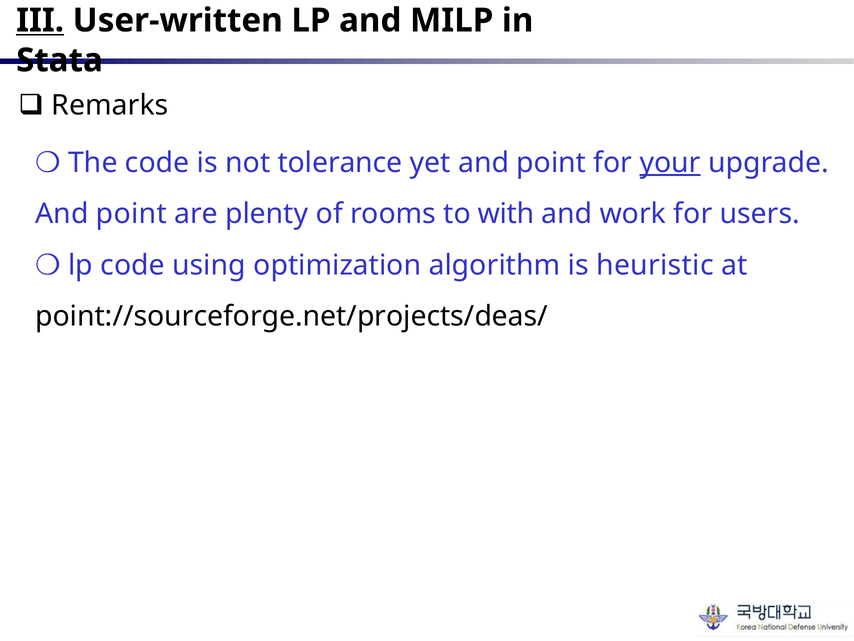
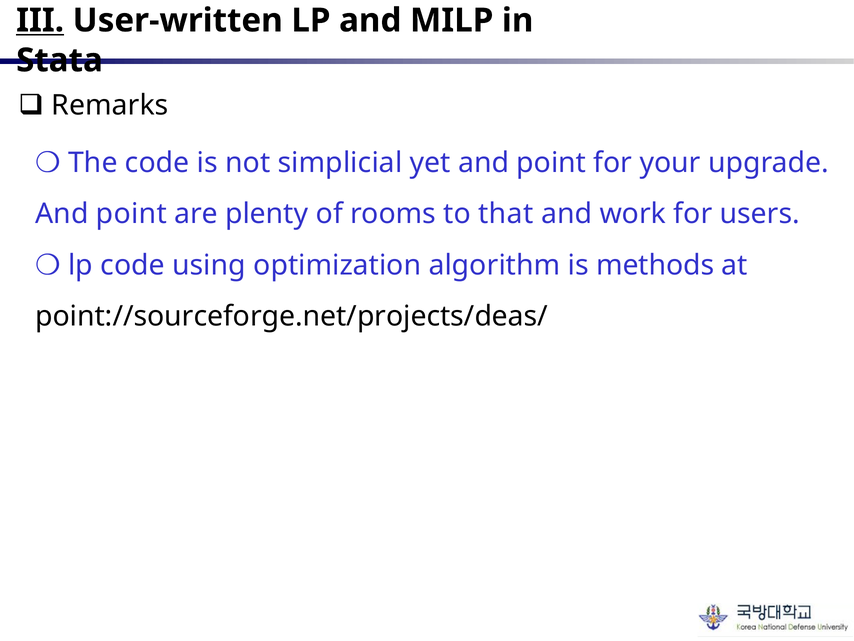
tolerance: tolerance -> simplicial
your underline: present -> none
with: with -> that
heuristic: heuristic -> methods
